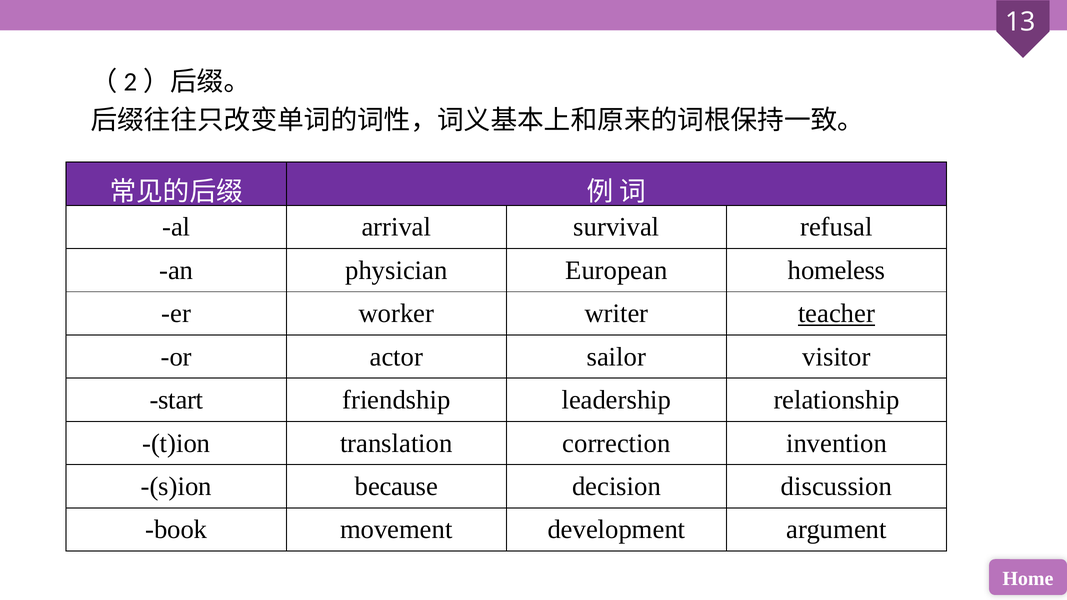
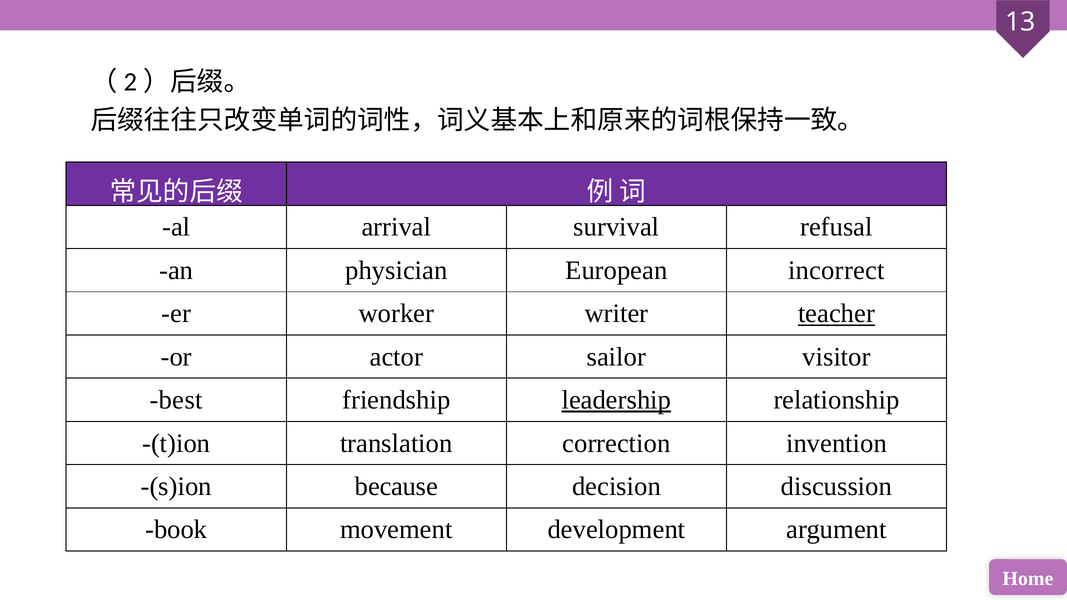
homeless: homeless -> incorrect
start: start -> best
leadership underline: none -> present
